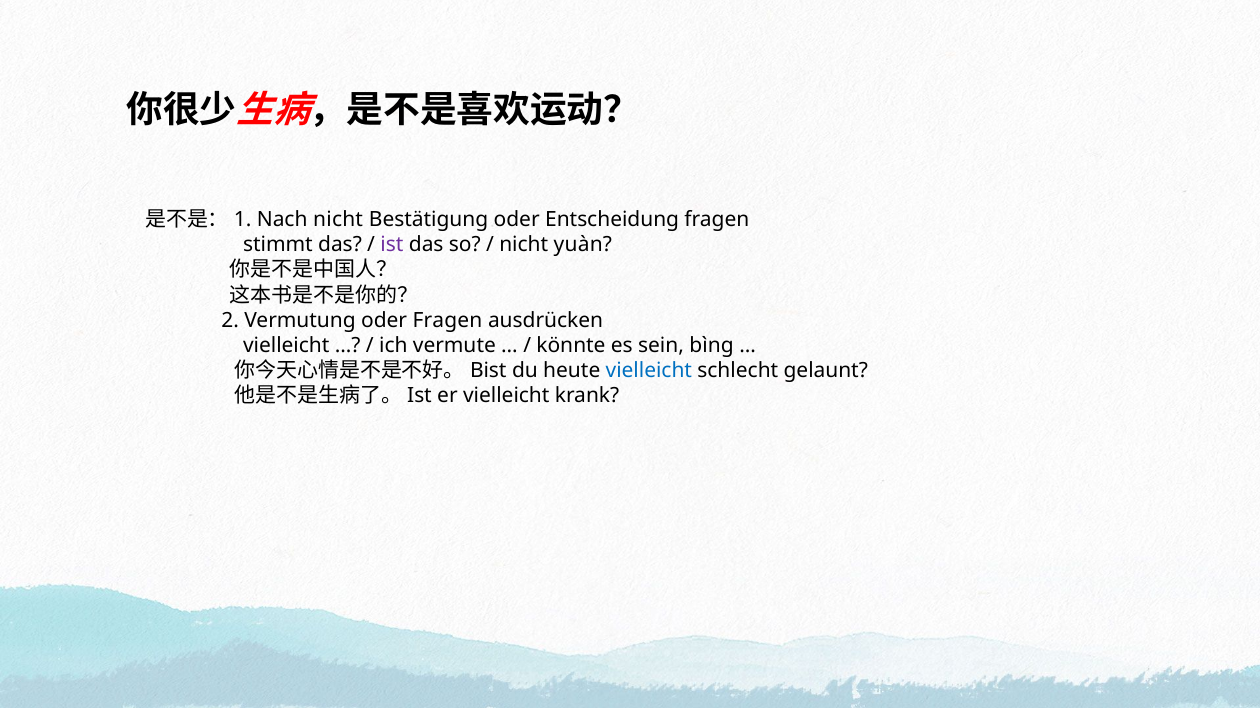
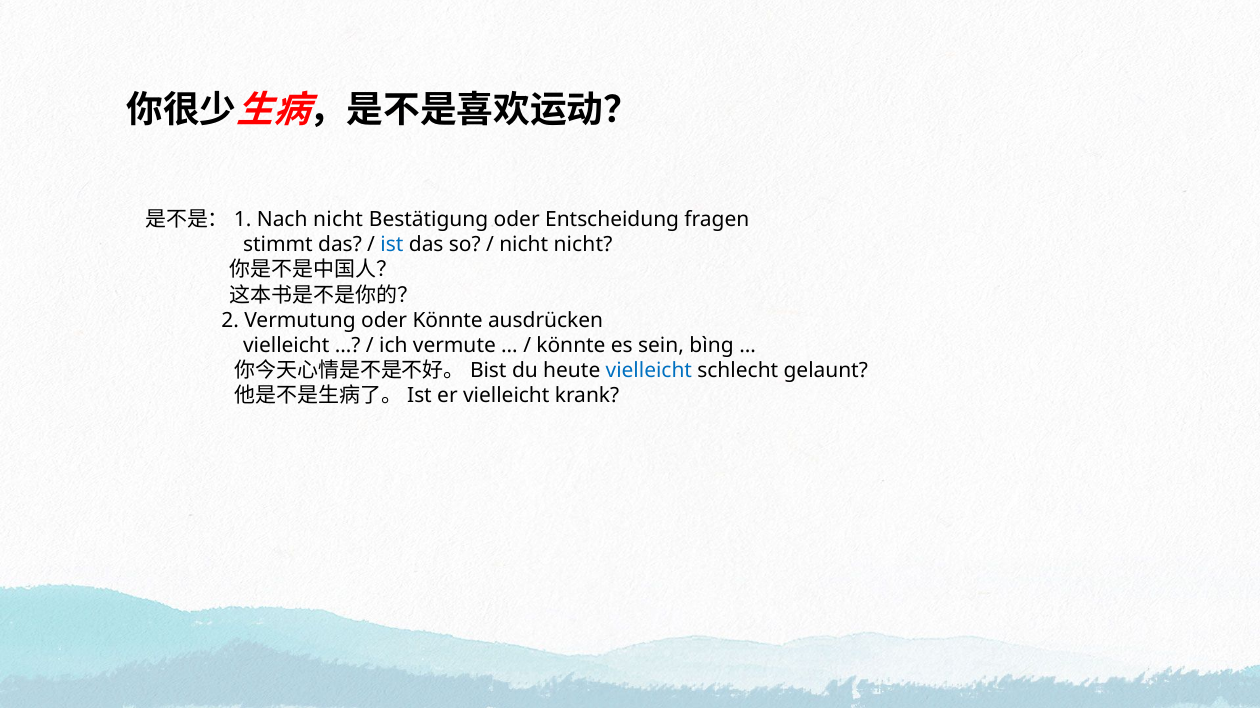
ist colour: purple -> blue
nicht yuàn: yuàn -> nicht
oder Fragen: Fragen -> Könnte
